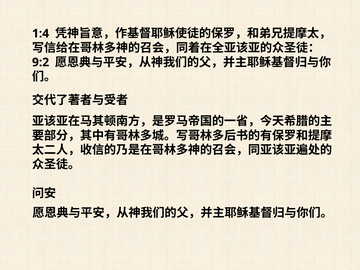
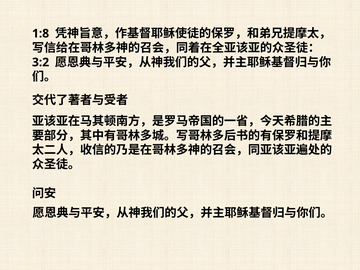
1:4: 1:4 -> 1:8
9:2: 9:2 -> 3:2
